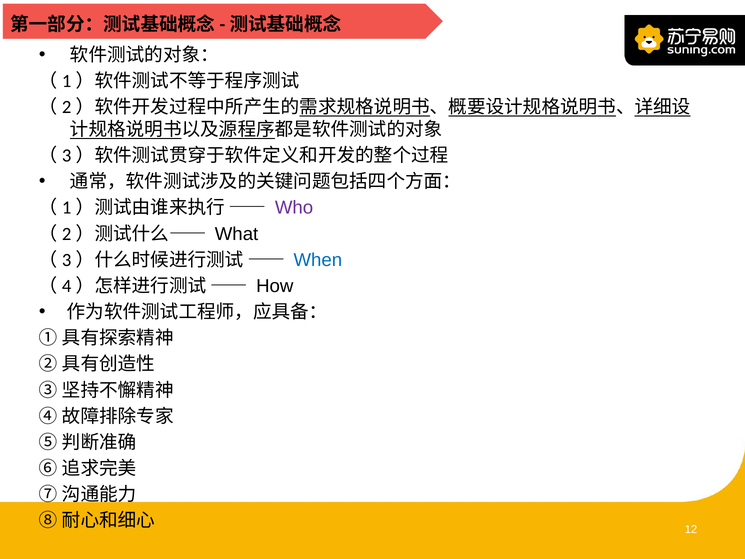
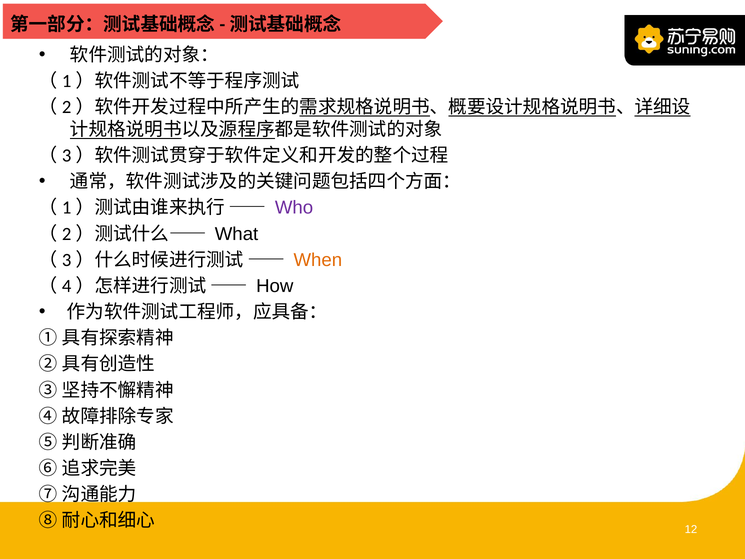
When colour: blue -> orange
